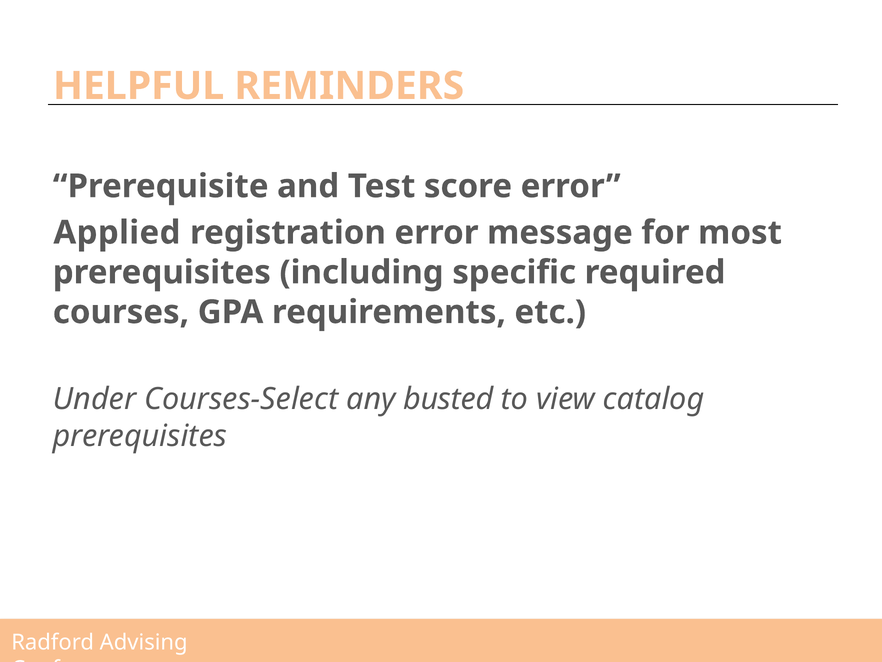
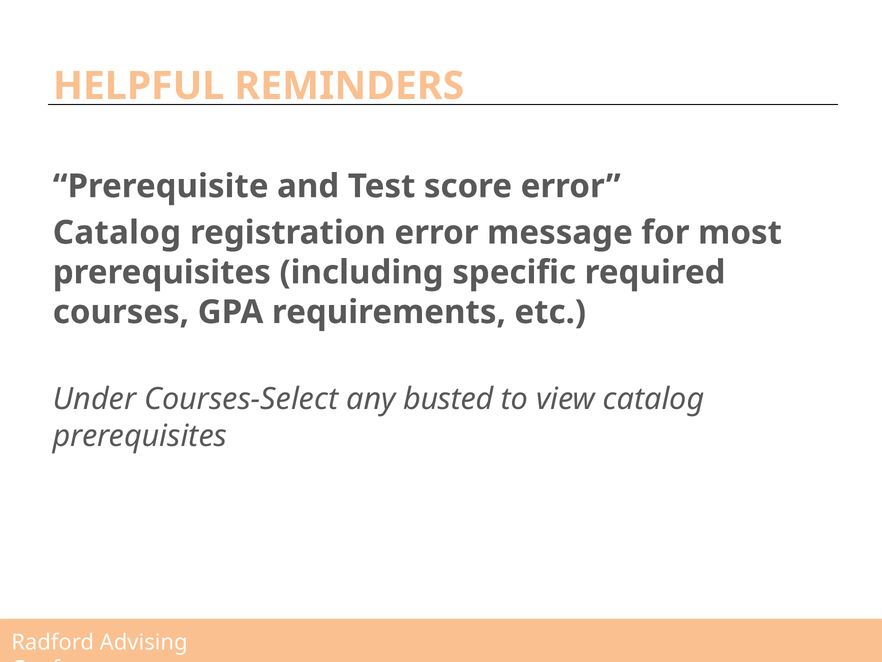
Applied at (117, 232): Applied -> Catalog
